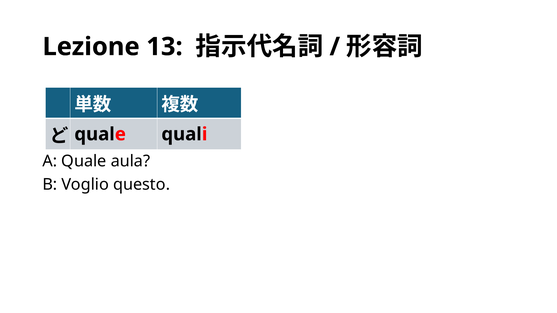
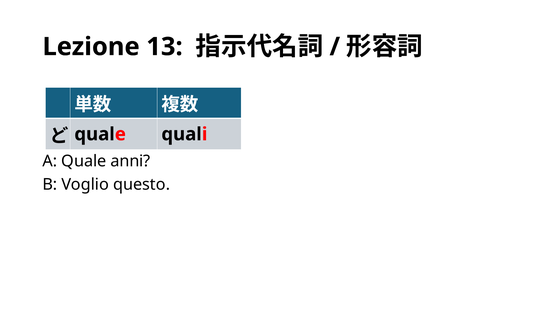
aula: aula -> anni
